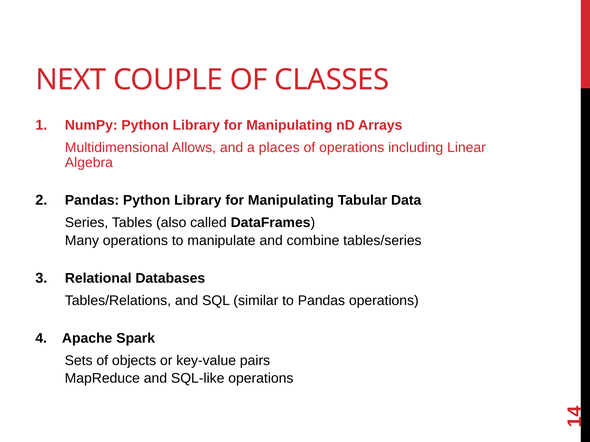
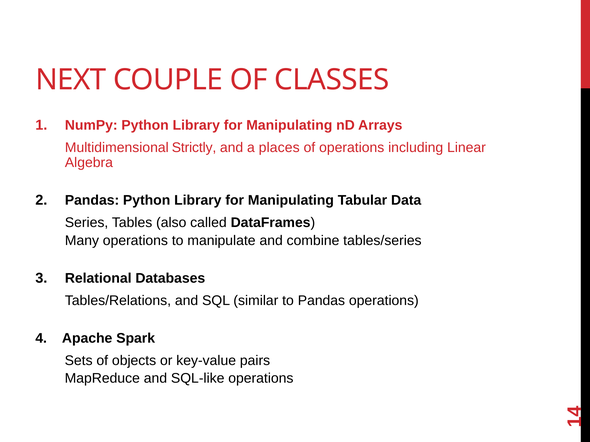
Allows: Allows -> Strictly
